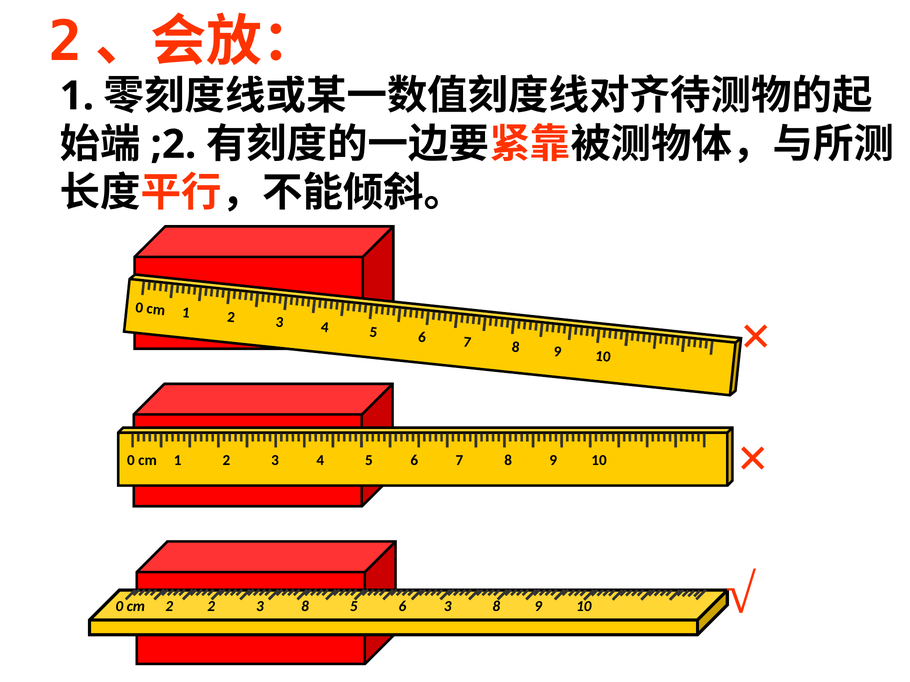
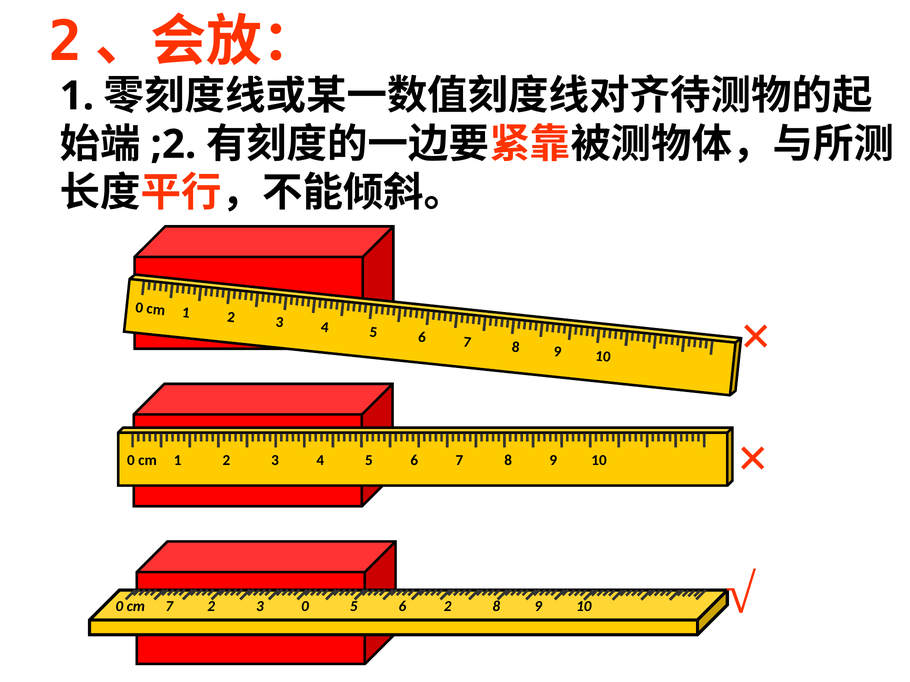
cm 2: 2 -> 7
2 3 8: 8 -> 0
6 3: 3 -> 2
